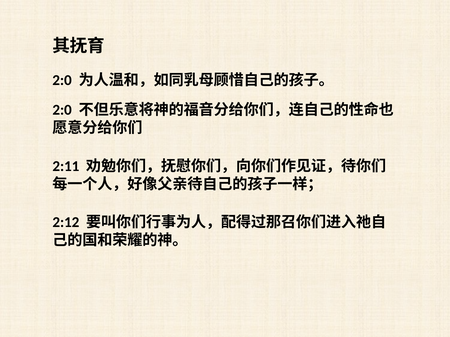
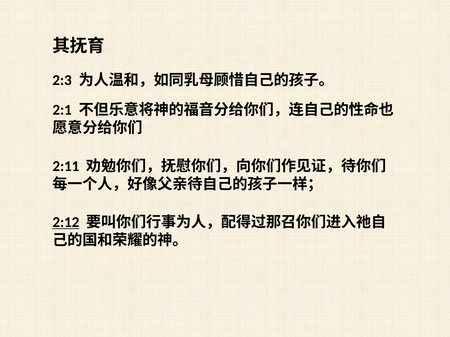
2:0 at (62, 80): 2:0 -> 2:3
2:0 at (62, 110): 2:0 -> 2:1
2:12 underline: none -> present
